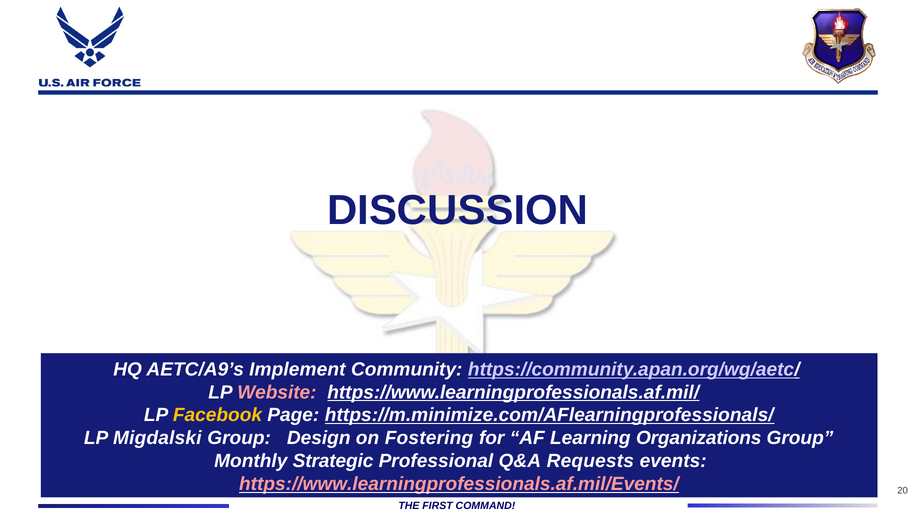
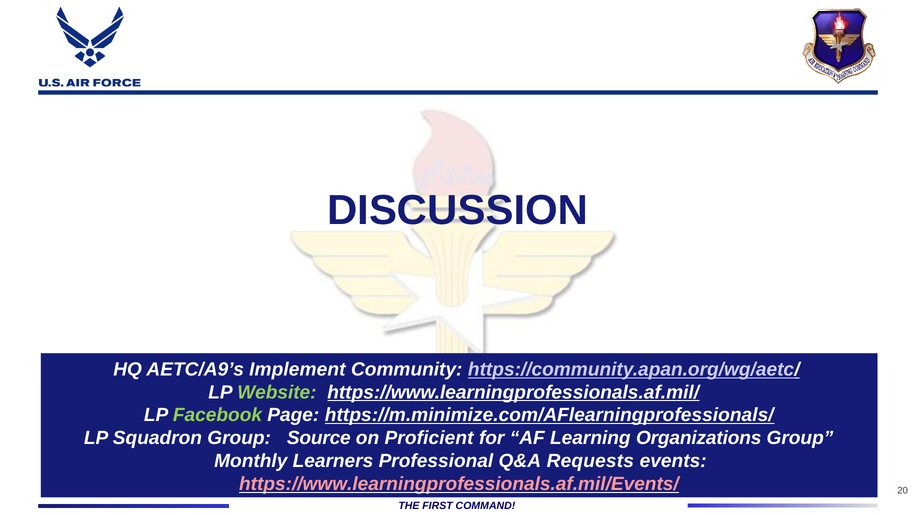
Website colour: pink -> light green
Facebook colour: yellow -> light green
Migdalski: Migdalski -> Squadron
Design: Design -> Source
Fostering: Fostering -> Proficient
Strategic: Strategic -> Learners
